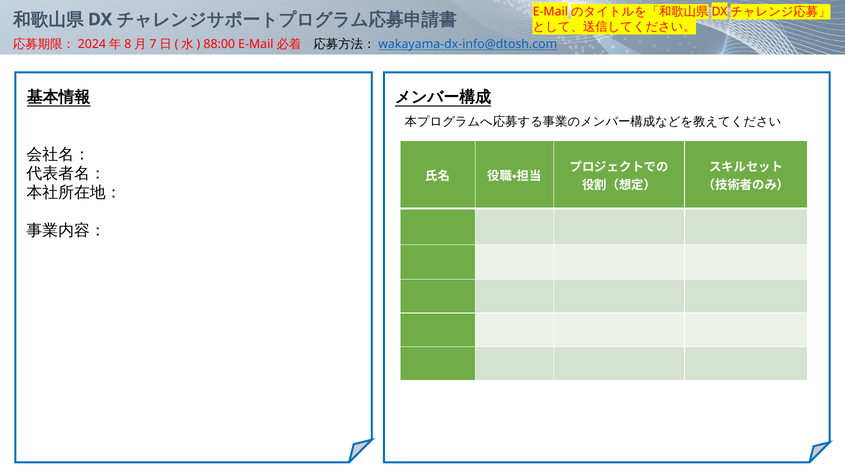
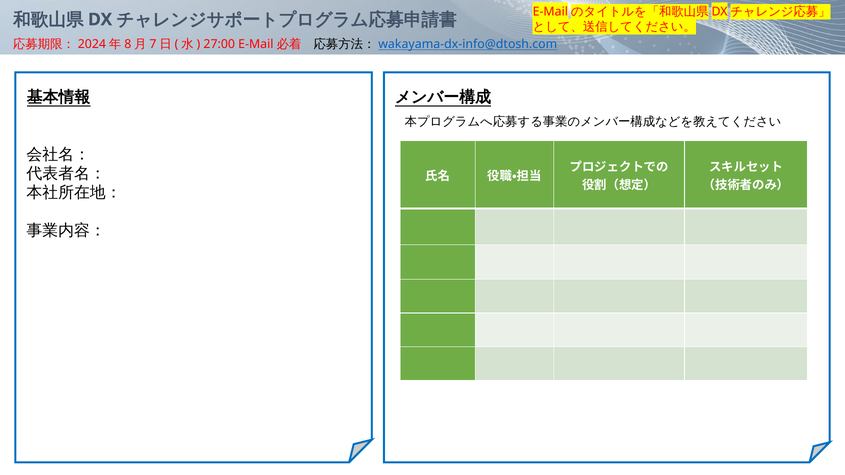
88:00: 88:00 -> 27:00
